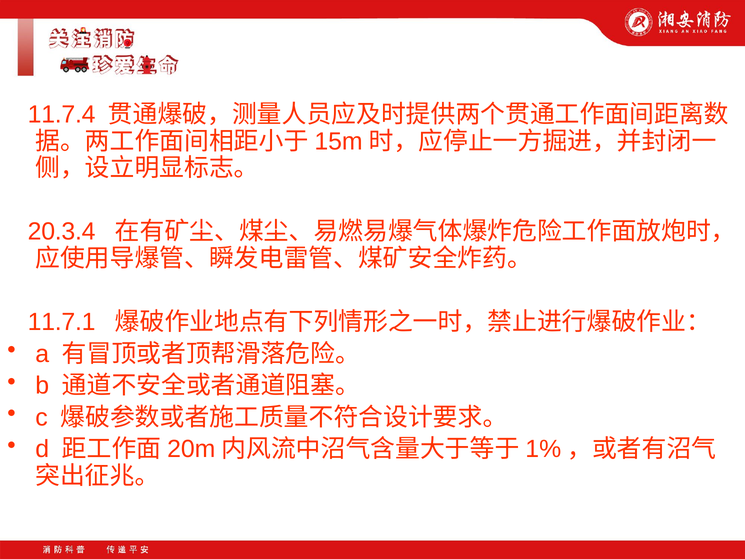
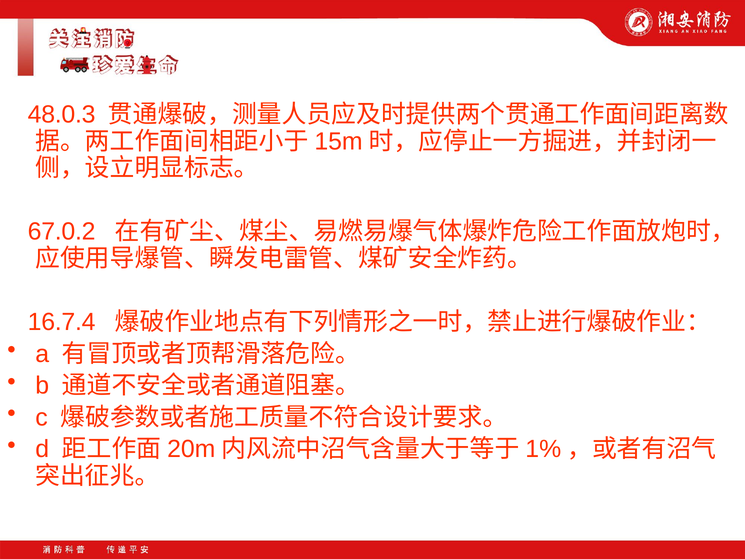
11.7.4: 11.7.4 -> 48.0.3
20.3.4: 20.3.4 -> 67.0.2
11.7.1: 11.7.1 -> 16.7.4
